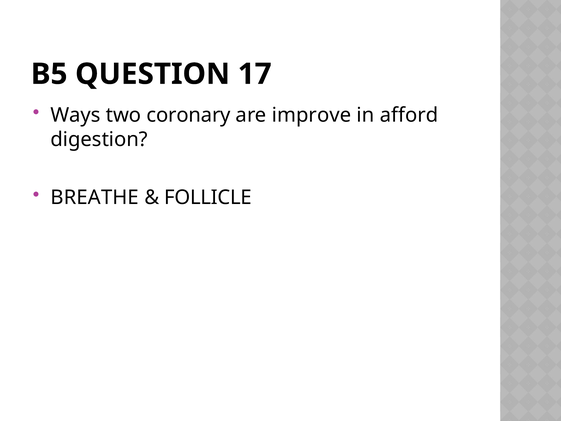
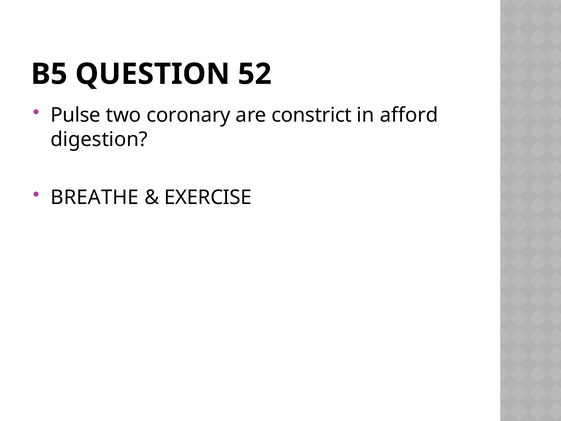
17: 17 -> 52
Ways: Ways -> Pulse
improve: improve -> constrict
FOLLICLE: FOLLICLE -> EXERCISE
